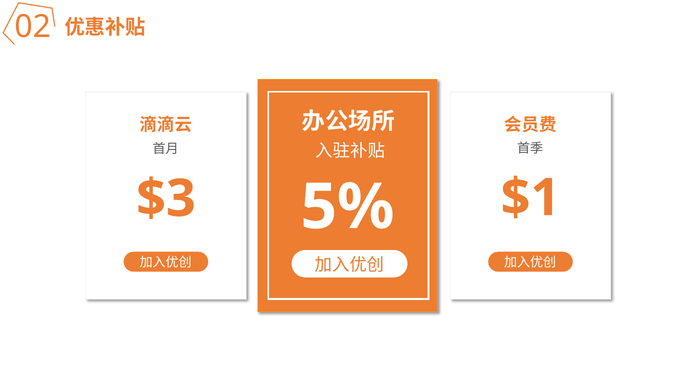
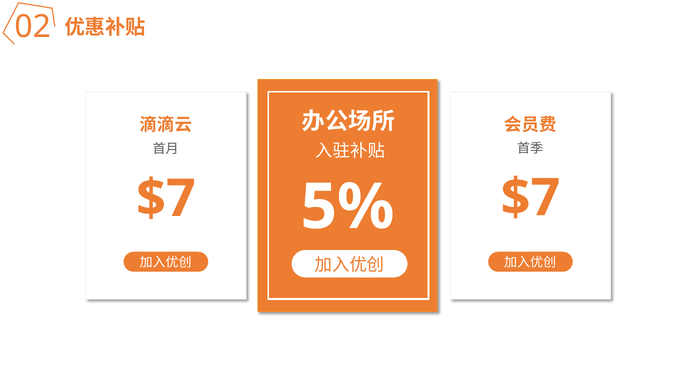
$3 at (166, 199): $3 -> $7
$1 at (530, 198): $1 -> $7
